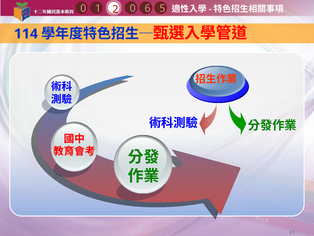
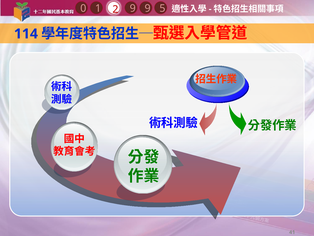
1 6: 6 -> 9
2 0: 0 -> 9
